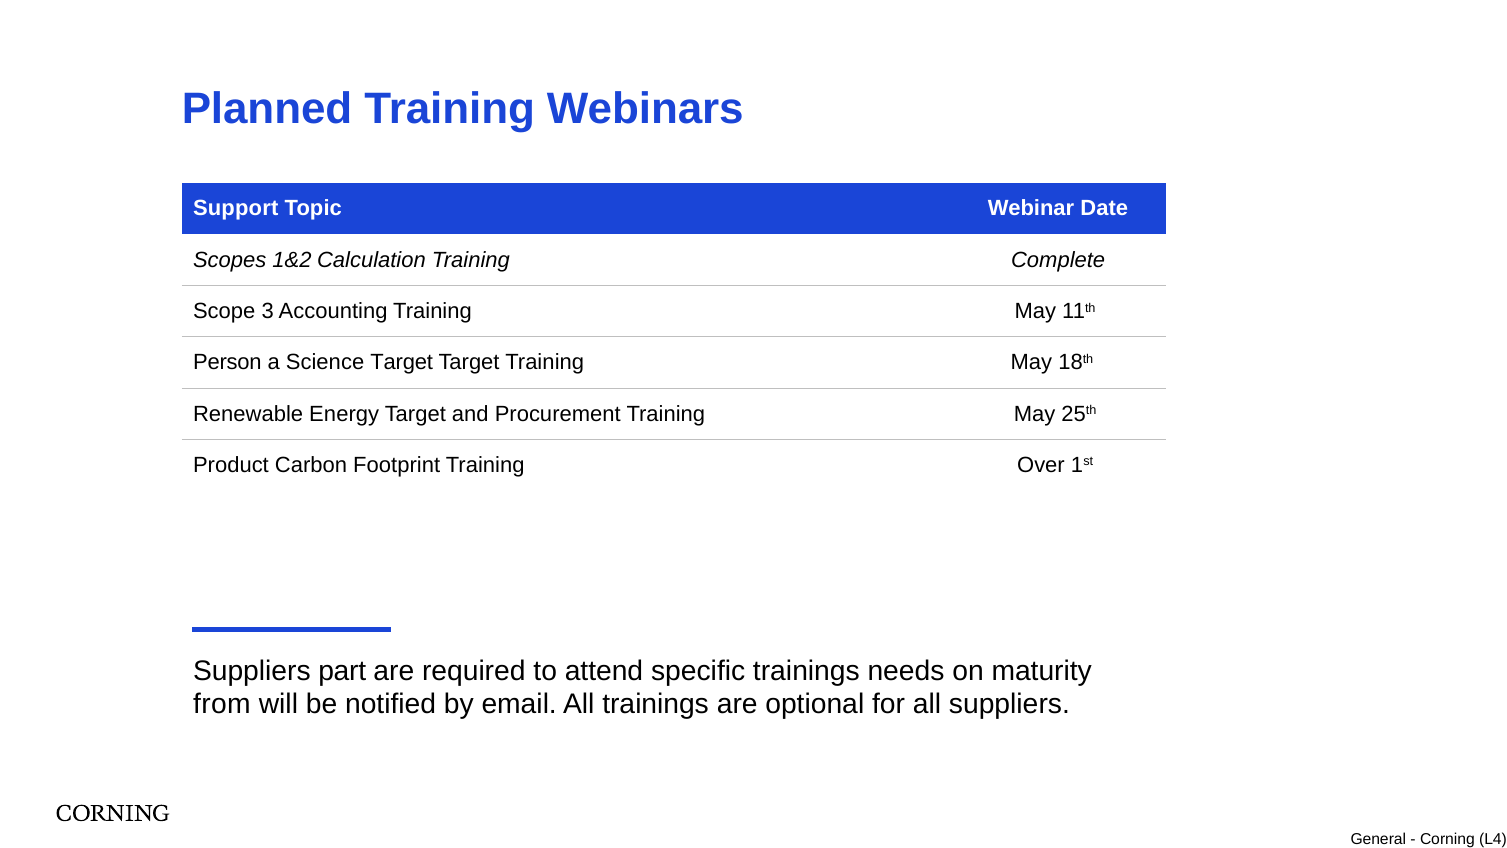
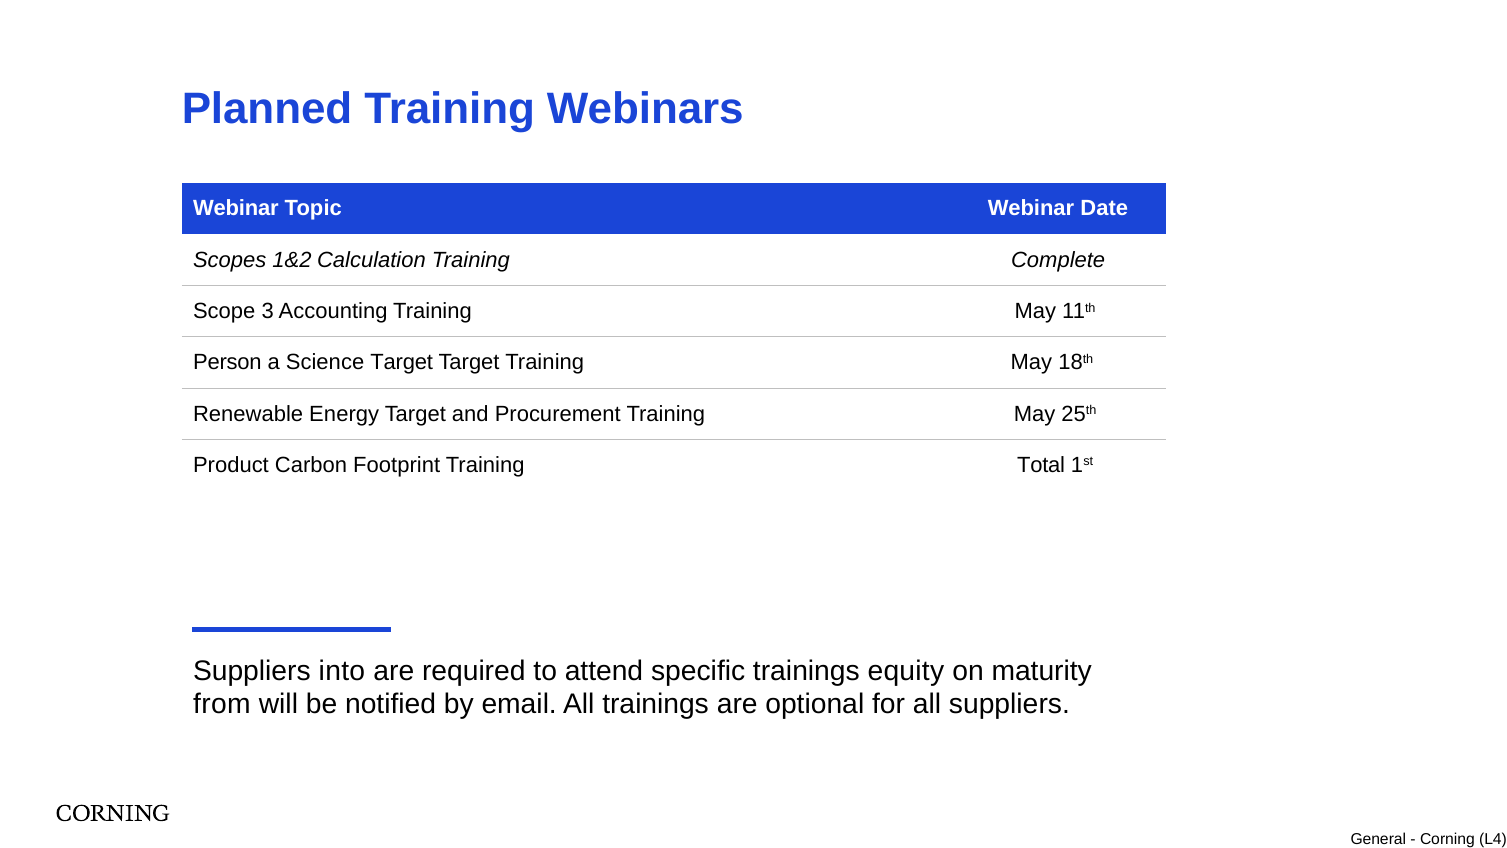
Support at (236, 209): Support -> Webinar
Over: Over -> Total
part: part -> into
needs: needs -> equity
